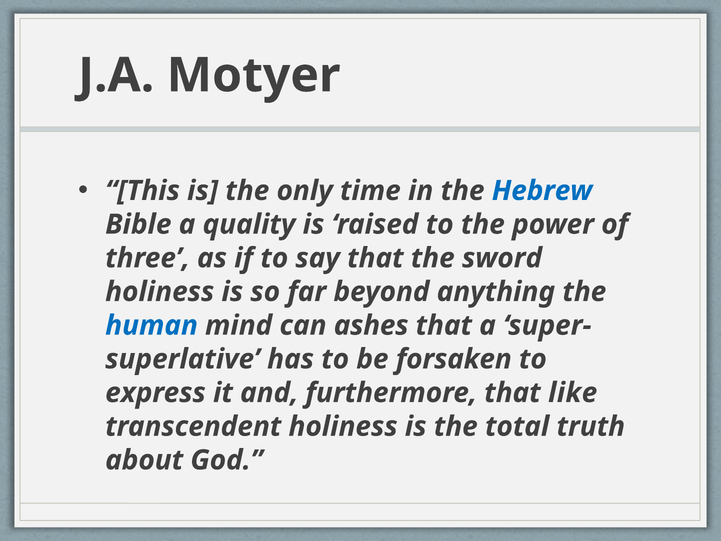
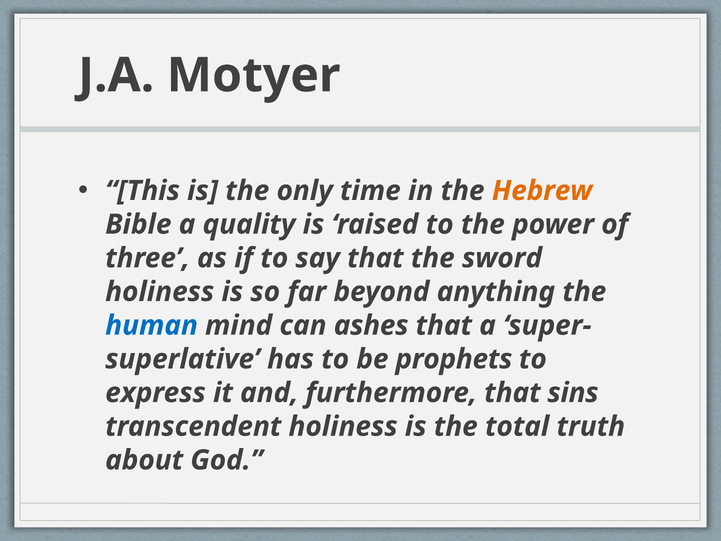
Hebrew colour: blue -> orange
forsaken: forsaken -> prophets
like: like -> sins
